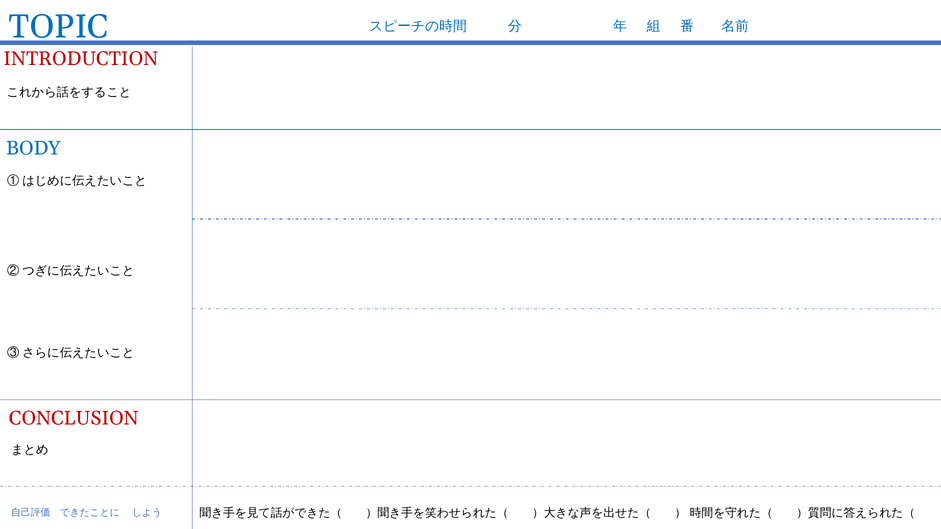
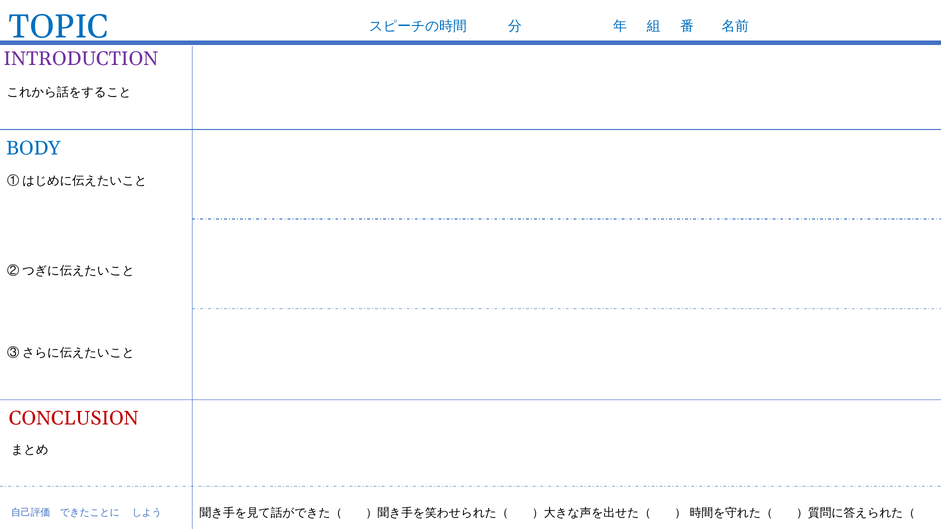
INTRODUCTION colour: red -> purple
